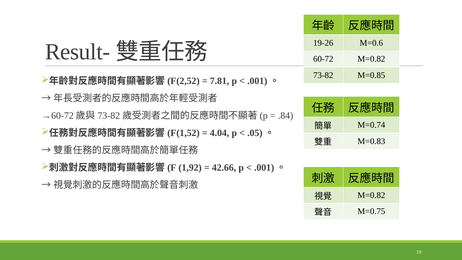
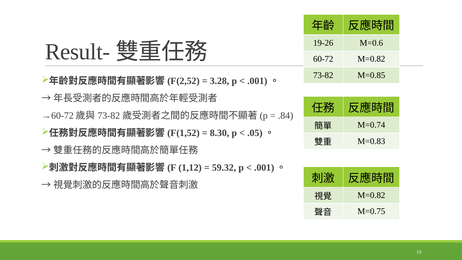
7.81: 7.81 -> 3.28
4.04: 4.04 -> 8.30
1,92: 1,92 -> 1,12
42.66: 42.66 -> 59.32
